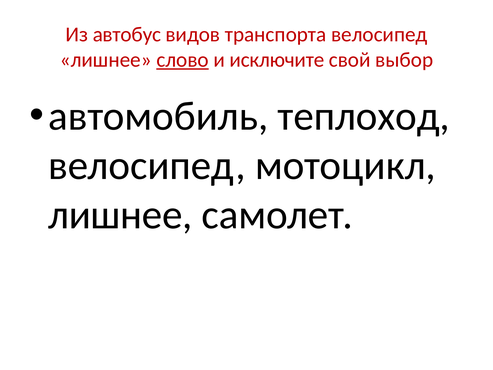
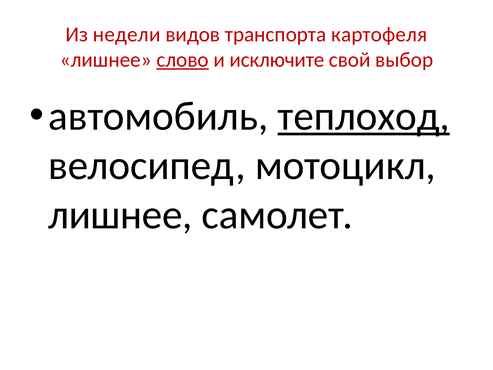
автобус: автобус -> недели
транспорта велосипед: велосипед -> картофеля
теплоход underline: none -> present
